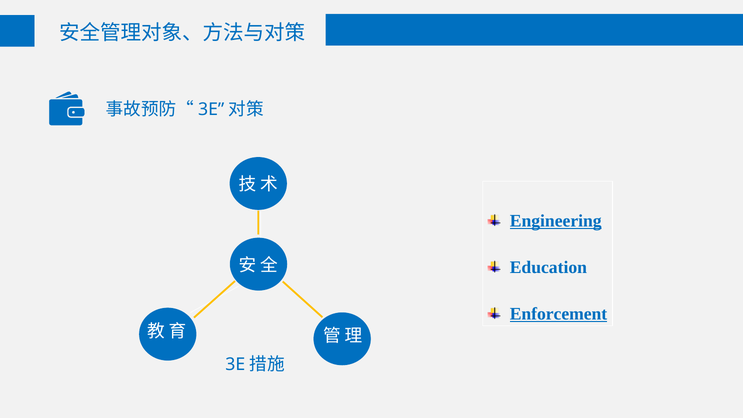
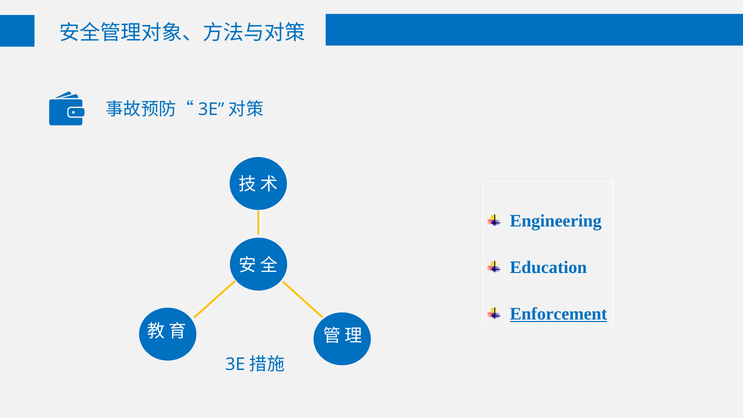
Engineering underline: present -> none
